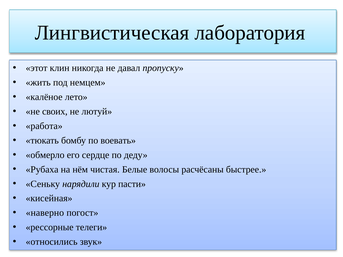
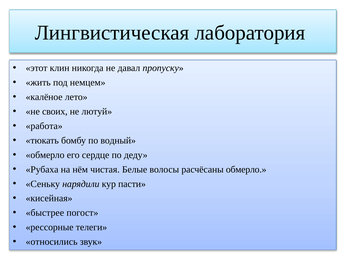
воевать: воевать -> водный
расчёсаны быстрее: быстрее -> обмерло
наверно: наверно -> быстрее
